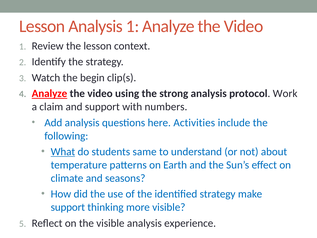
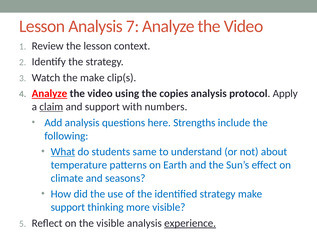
Analysis 1: 1 -> 7
the begin: begin -> make
strong: strong -> copies
Work: Work -> Apply
claim underline: none -> present
Activities: Activities -> Strengths
experience underline: none -> present
